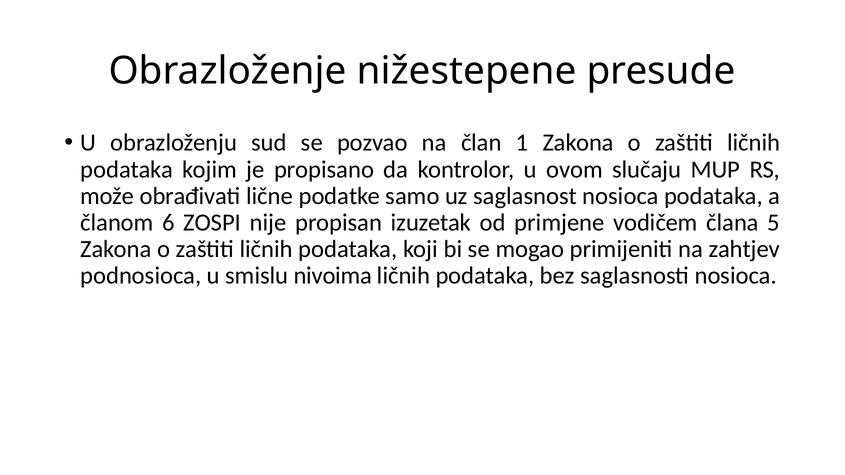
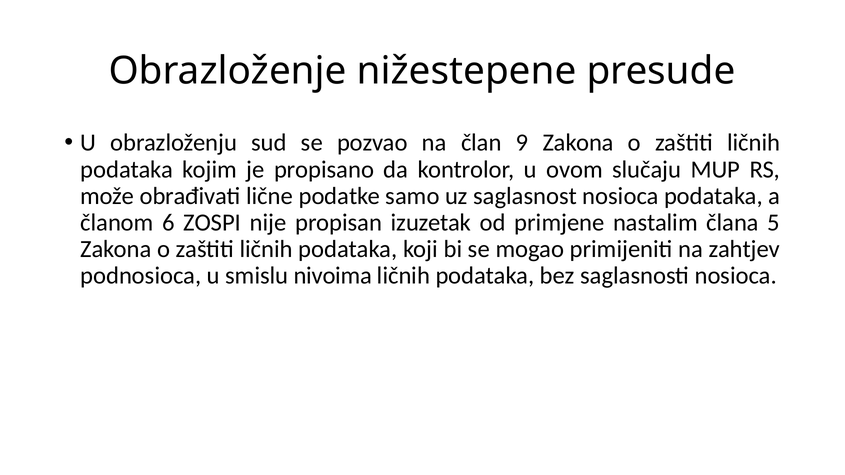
1: 1 -> 9
vodičem: vodičem -> nastalim
